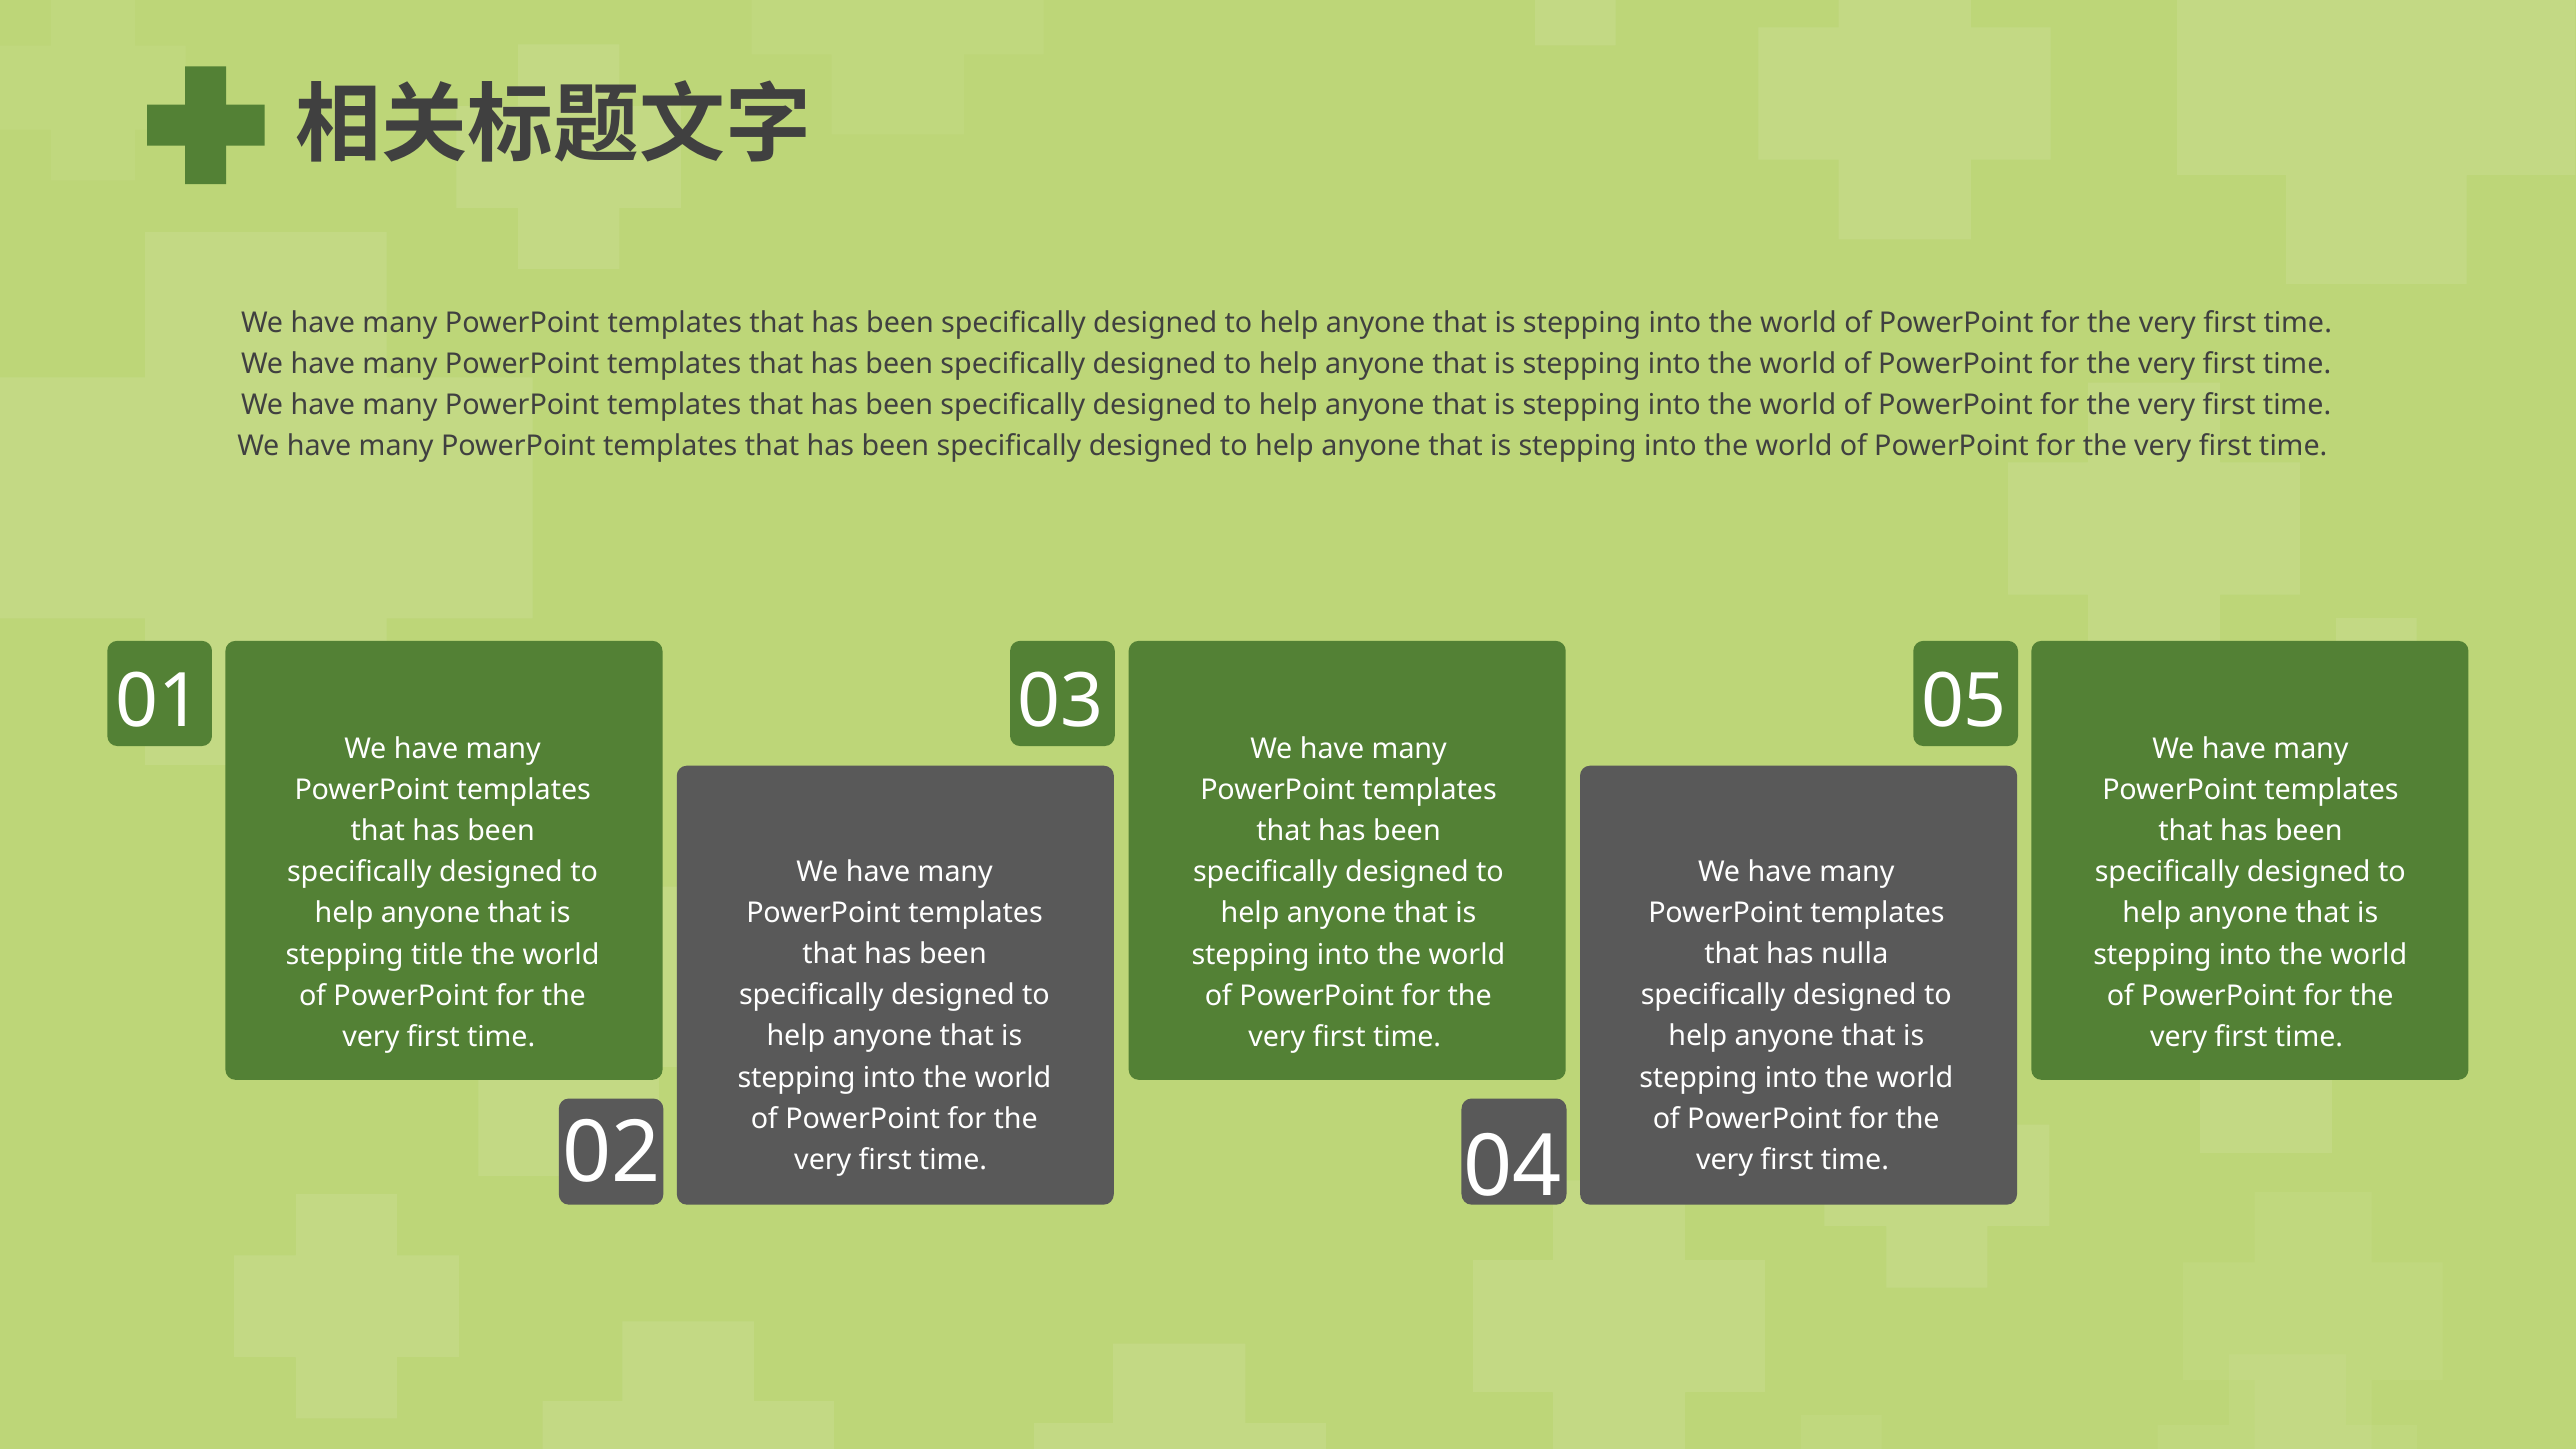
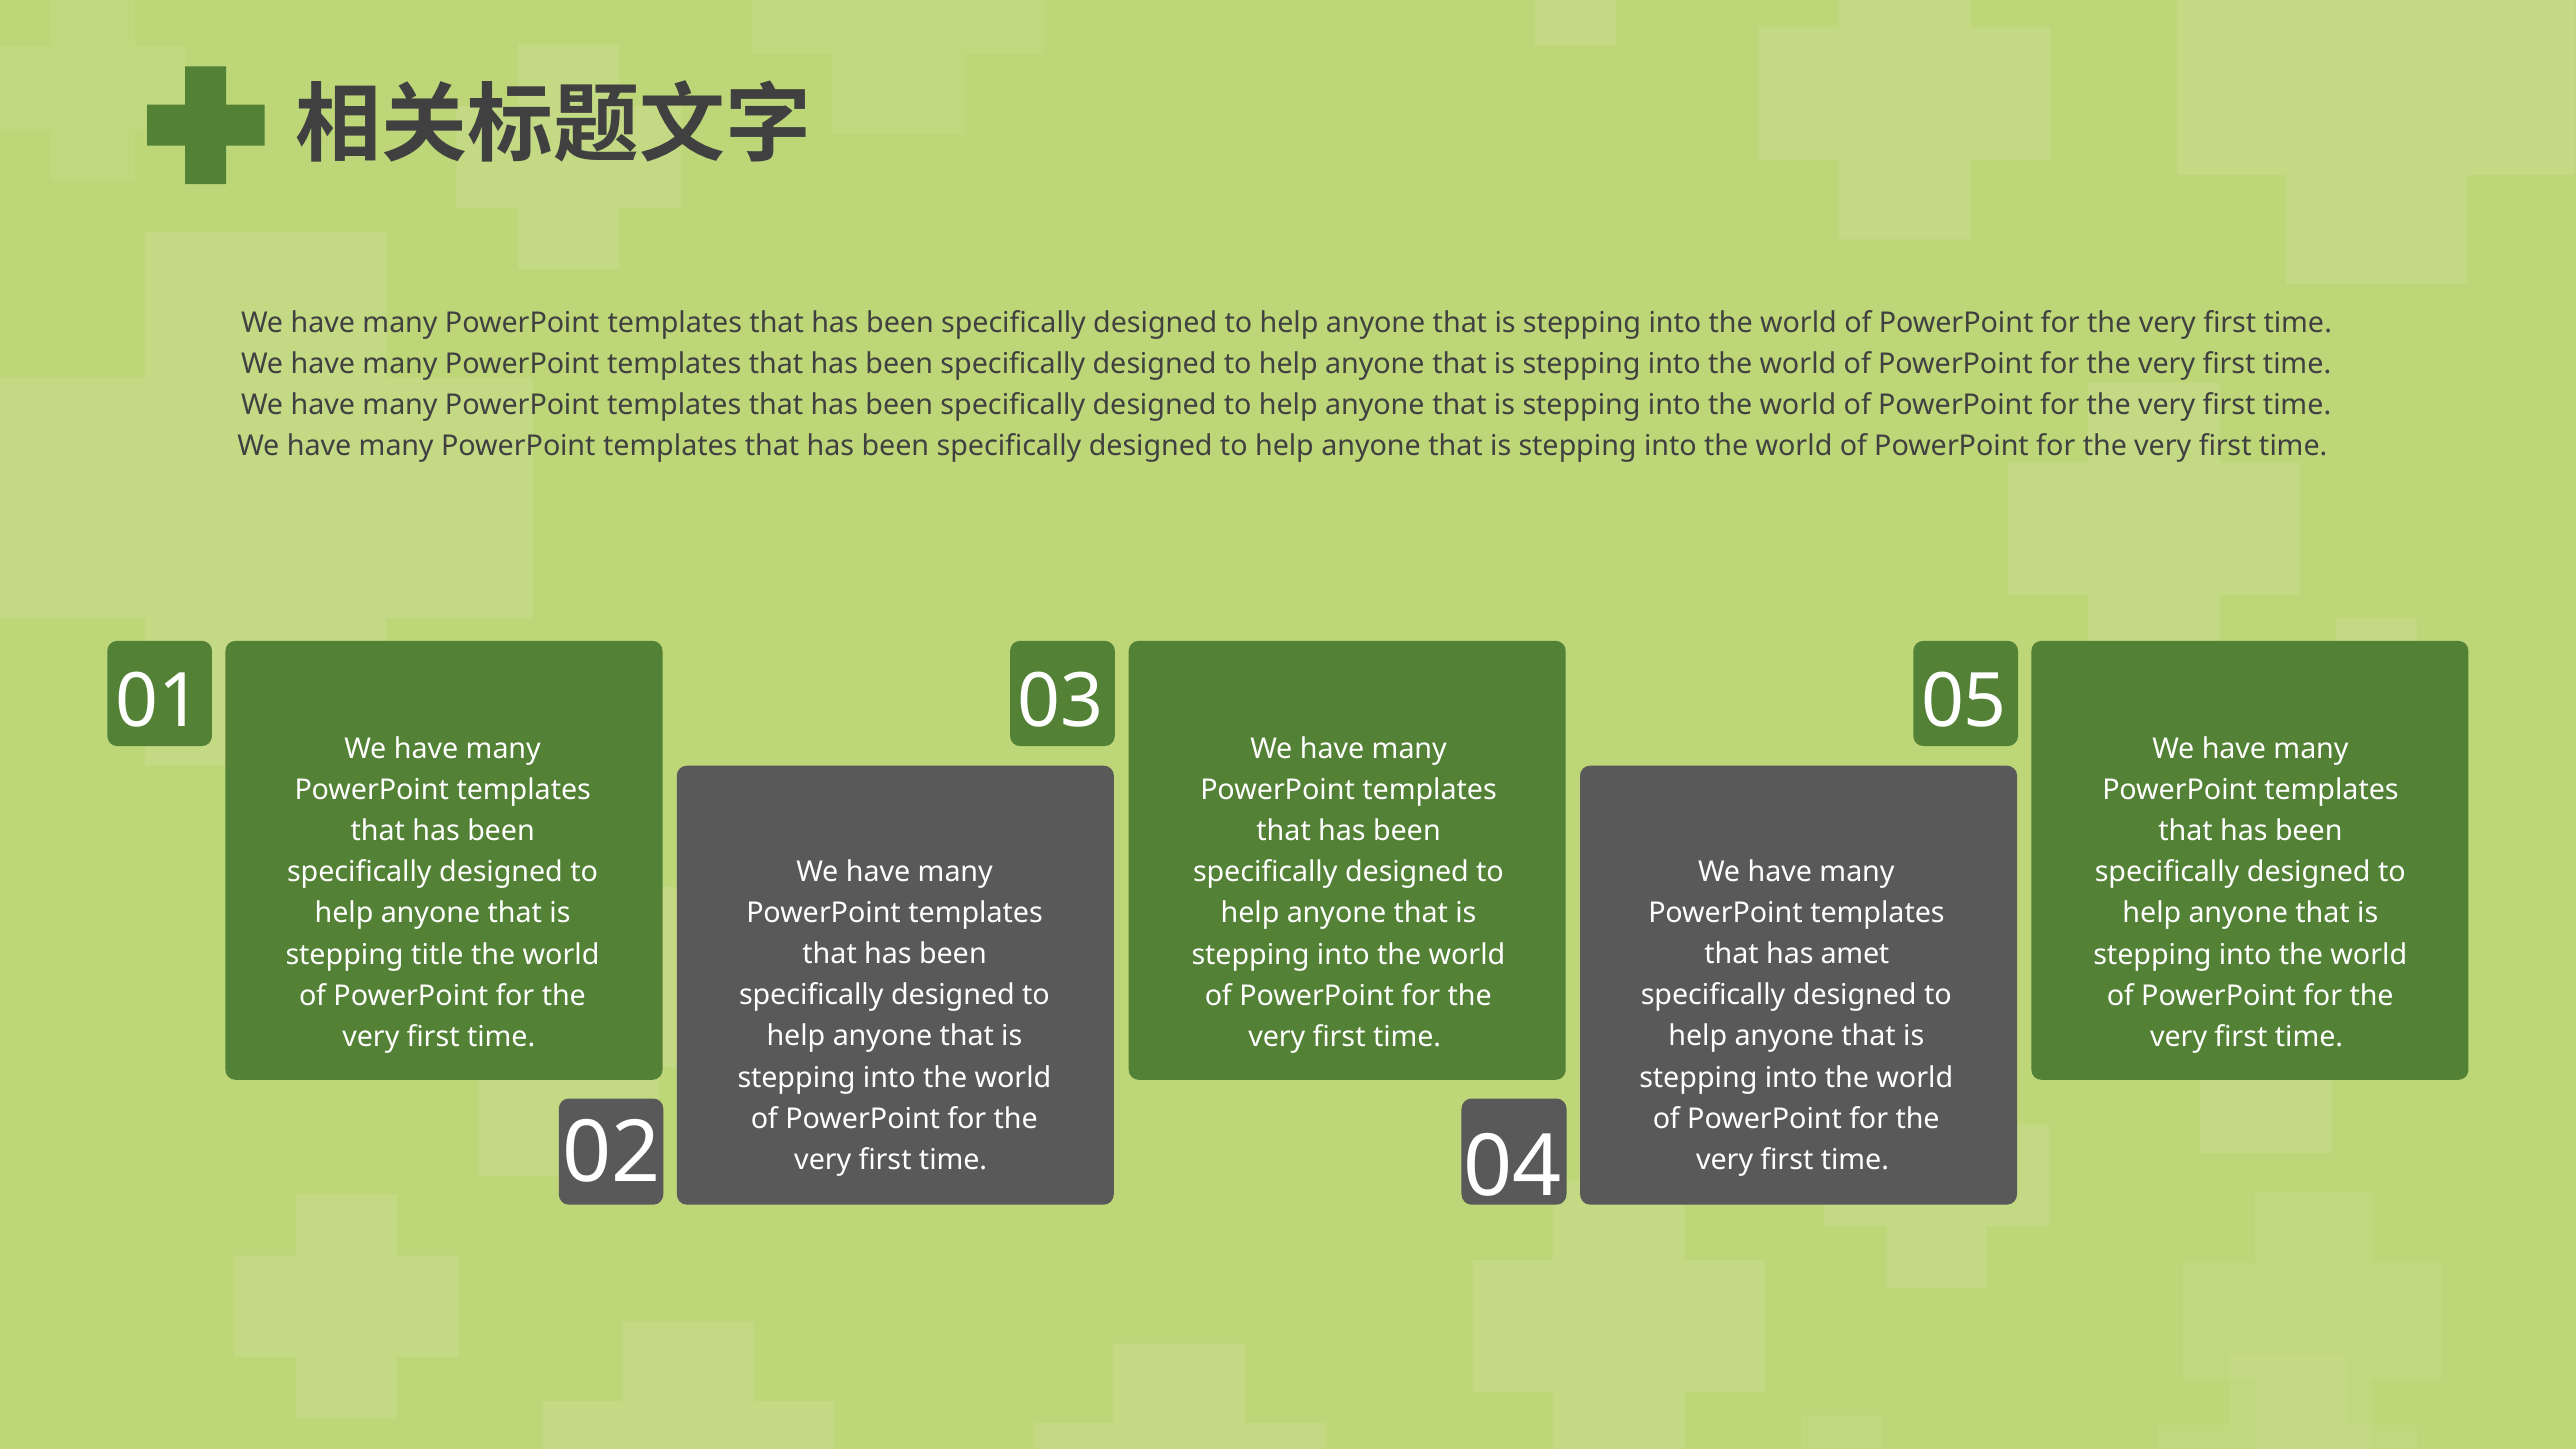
nulla: nulla -> amet
